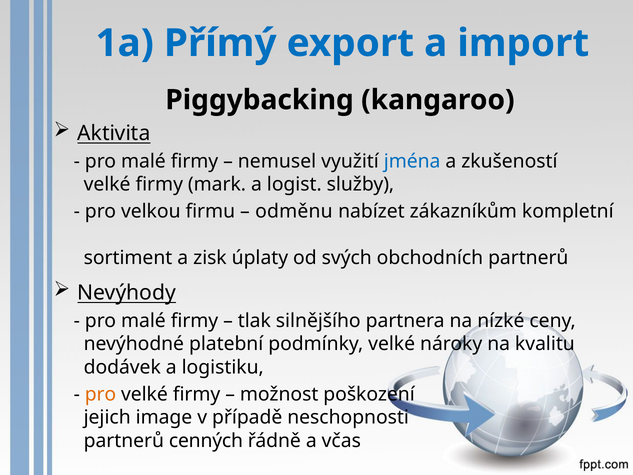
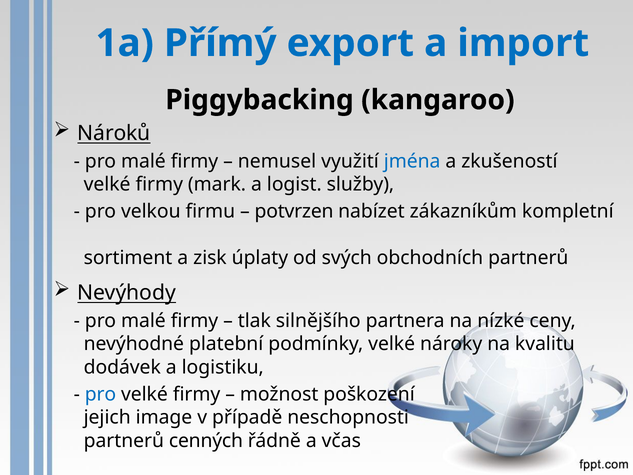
Aktivita: Aktivita -> Nároků
odměnu: odměnu -> potvrzen
pro at (100, 394) colour: orange -> blue
